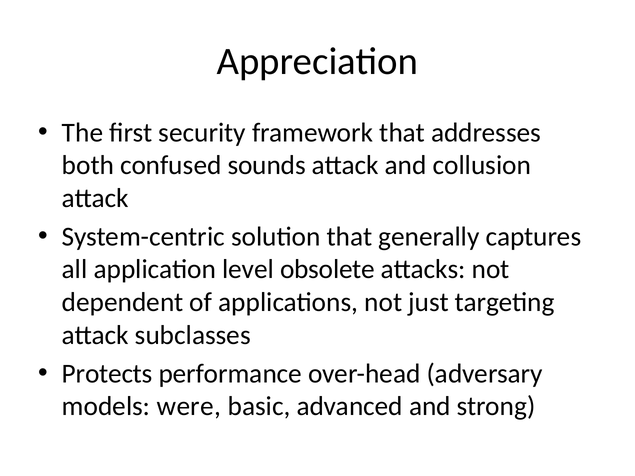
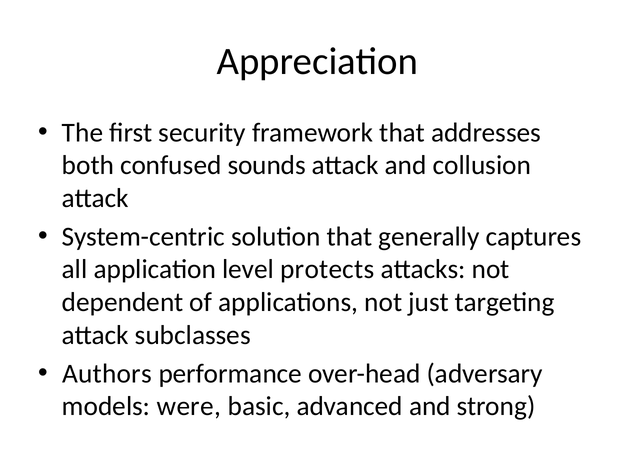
obsolete: obsolete -> protects
Protects: Protects -> Authors
